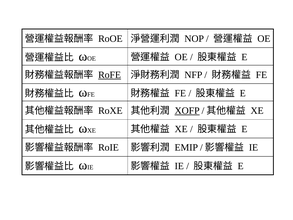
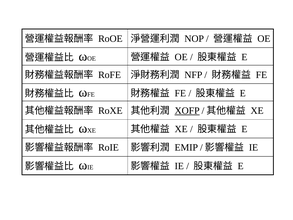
RoFE underline: present -> none
